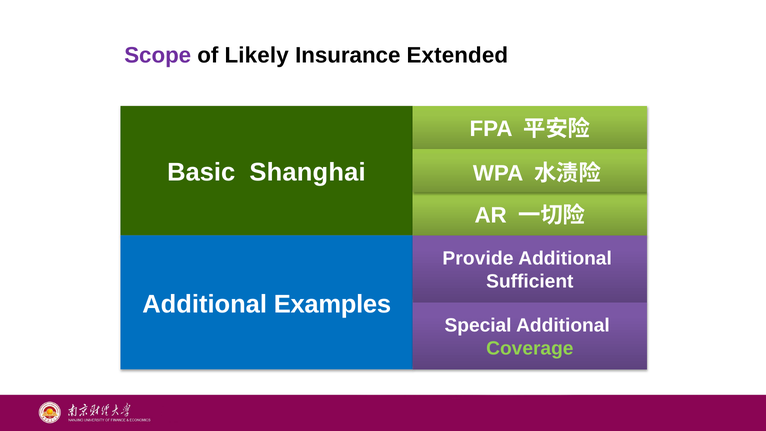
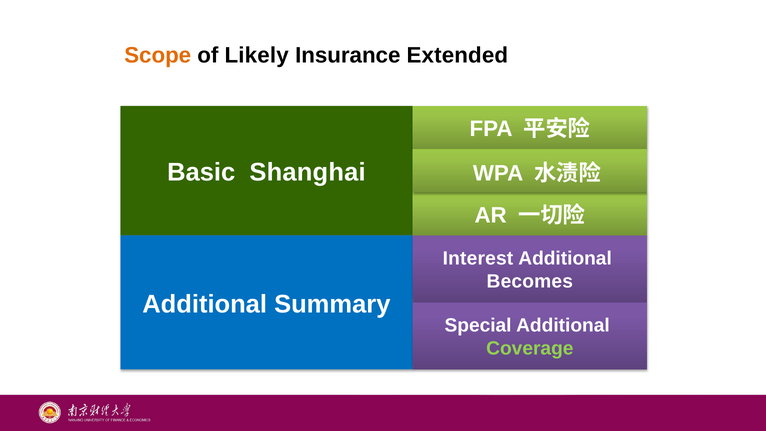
Scope colour: purple -> orange
Provide: Provide -> Interest
Sufficient: Sufficient -> Becomes
Examples: Examples -> Summary
